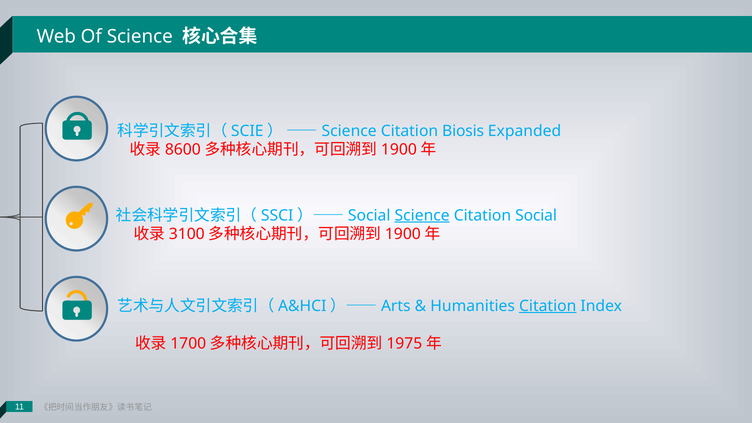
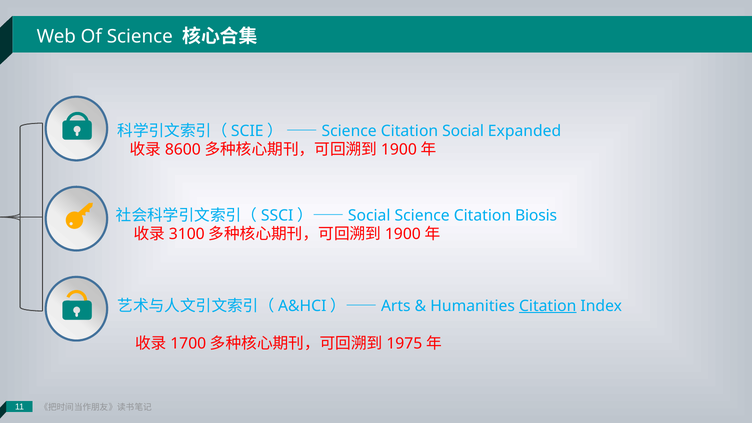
Citation Biosis: Biosis -> Social
Science at (422, 215) underline: present -> none
Citation Social: Social -> Biosis
